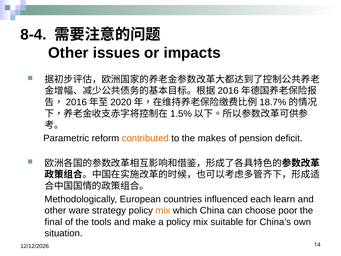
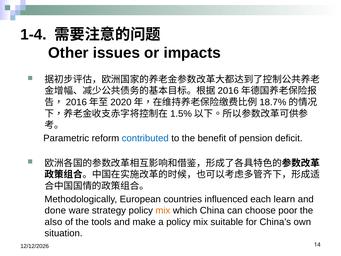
8-4: 8-4 -> 1-4
contributed colour: orange -> blue
makes: makes -> benefit
other at (55, 210): other -> done
final: final -> also
